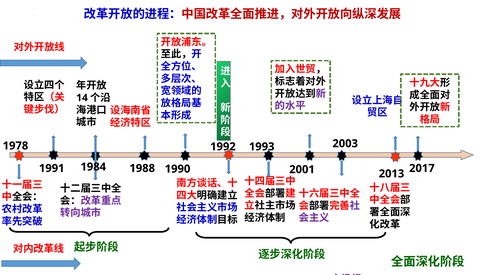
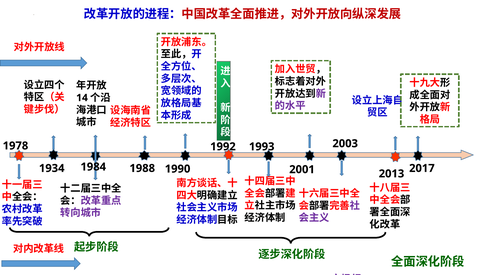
1991: 1991 -> 1934
